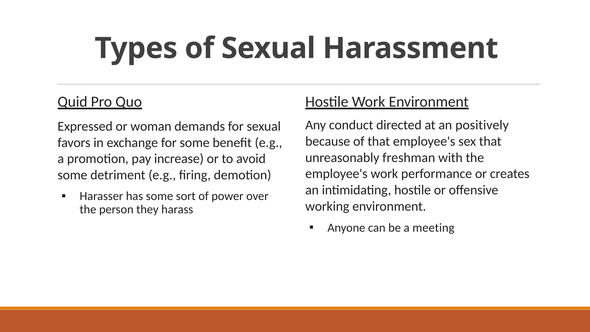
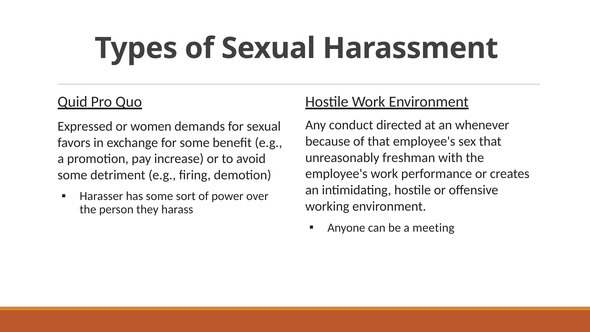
positively: positively -> whenever
woman: woman -> women
